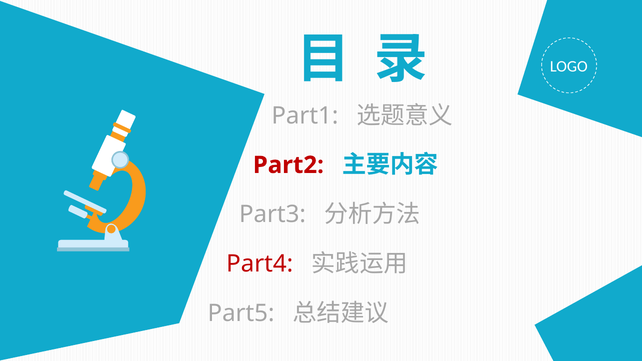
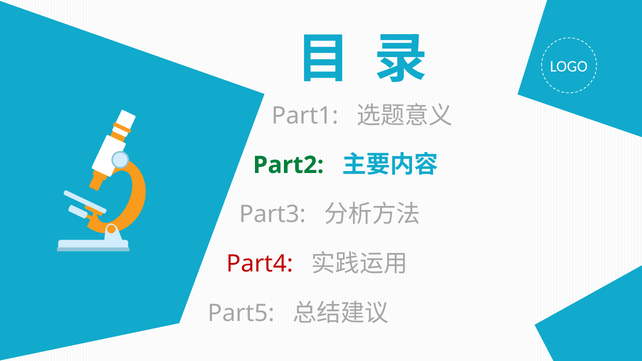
Part2 colour: red -> green
